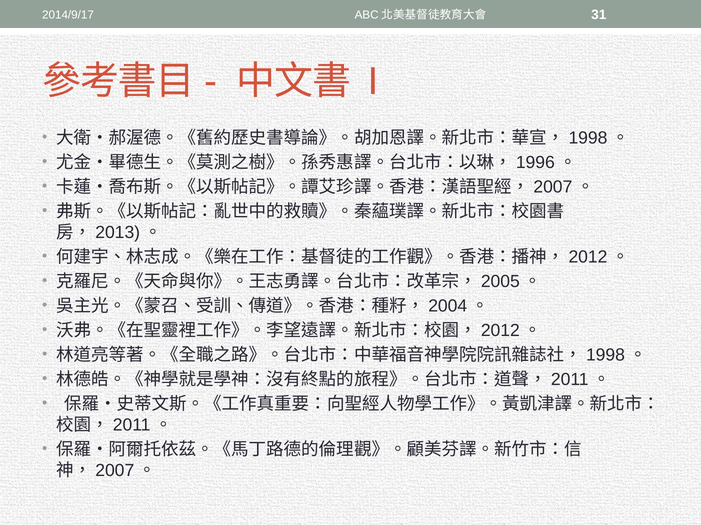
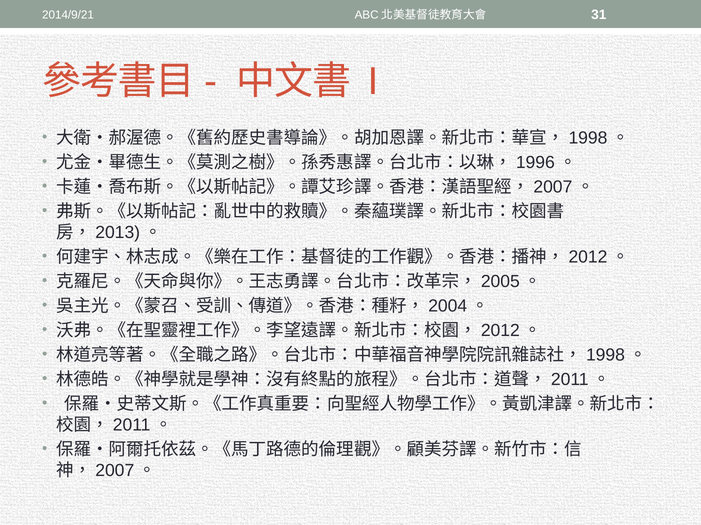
2014/9/17: 2014/9/17 -> 2014/9/21
